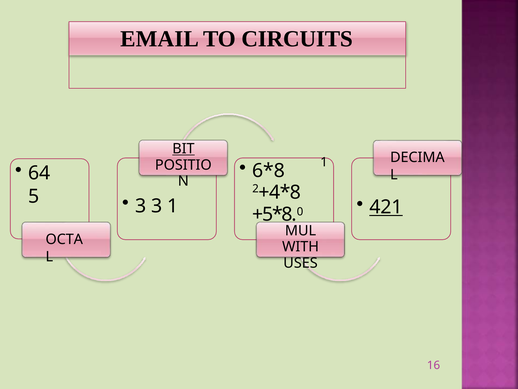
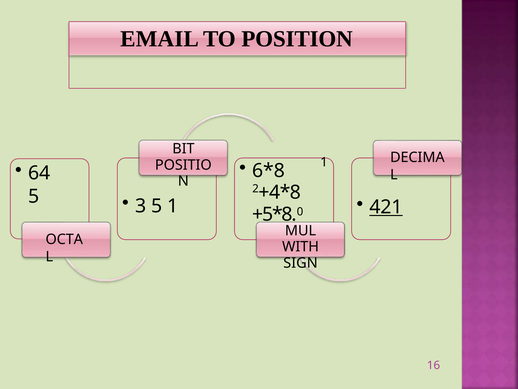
CIRCUITS: CIRCUITS -> POSITION
BIT underline: present -> none
3 3: 3 -> 5
USES: USES -> SIGN
